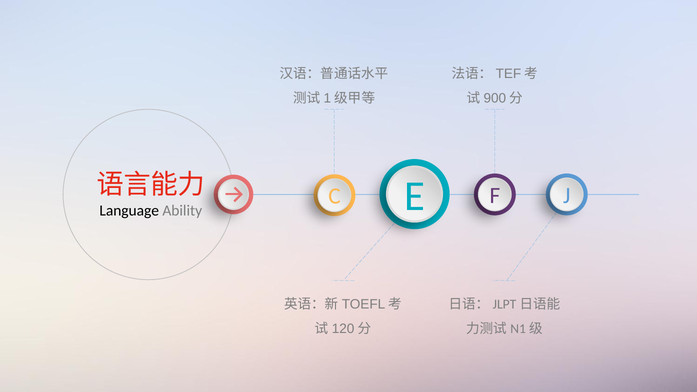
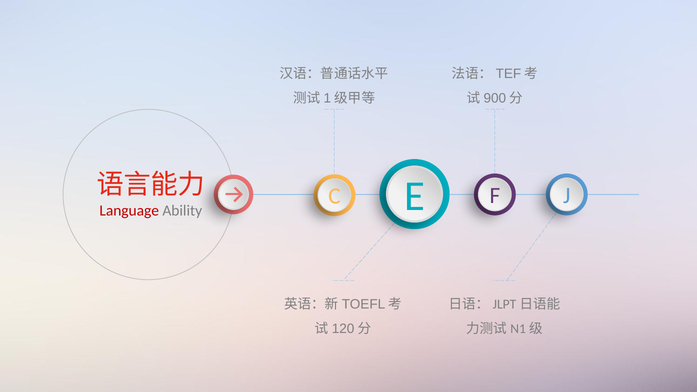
Language colour: black -> red
